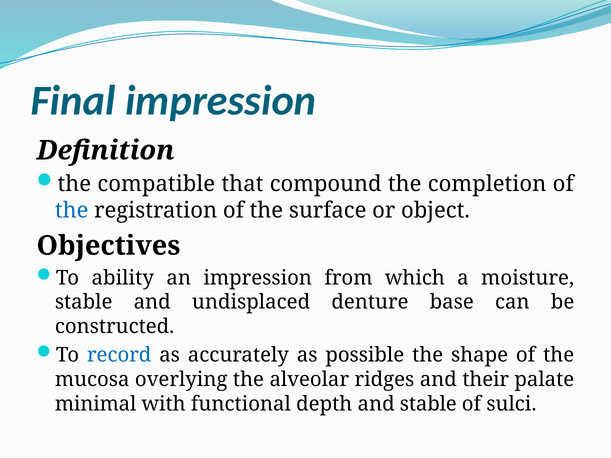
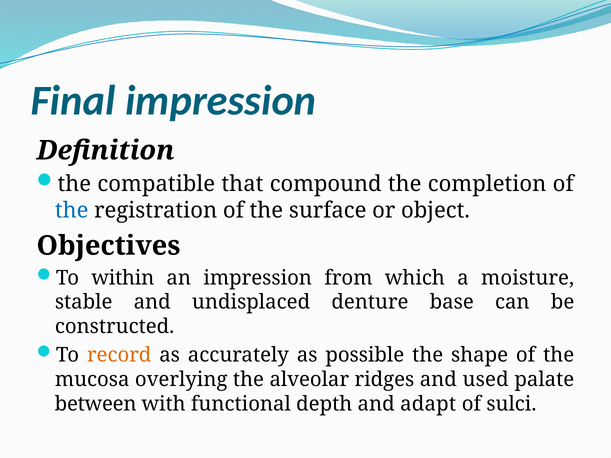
ability: ability -> within
record colour: blue -> orange
their: their -> used
minimal: minimal -> between
and stable: stable -> adapt
